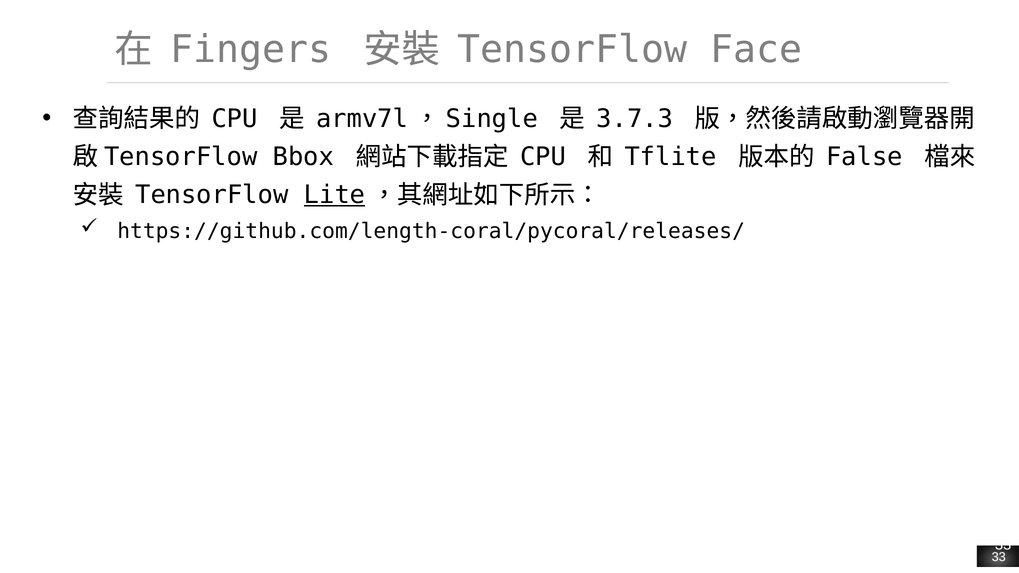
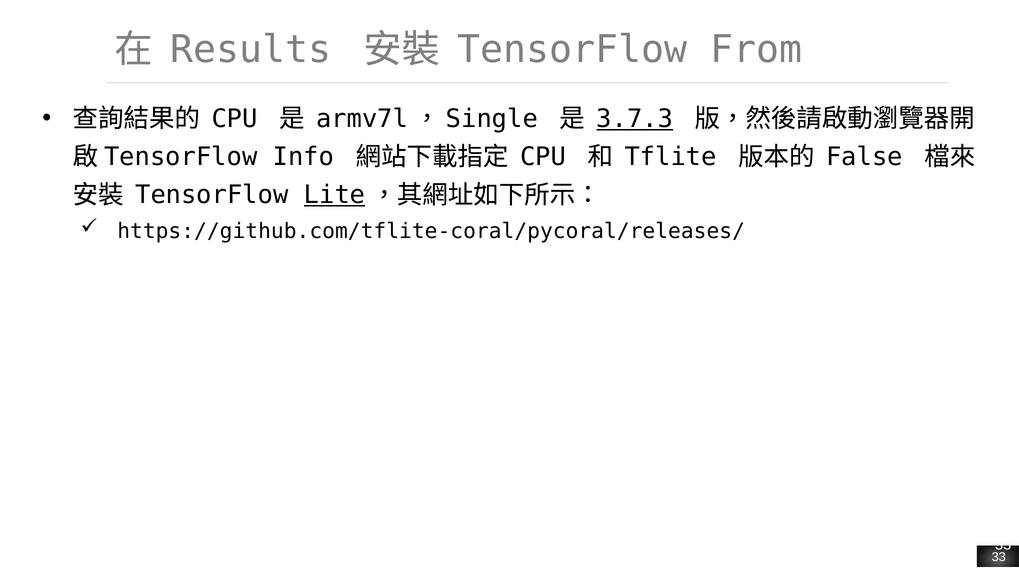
Fingers: Fingers -> Results
Face: Face -> From
3.7.3 underline: none -> present
Bbox: Bbox -> Info
https://github.com/length-coral/pycoral/releases/: https://github.com/length-coral/pycoral/releases/ -> https://github.com/tflite-coral/pycoral/releases/
